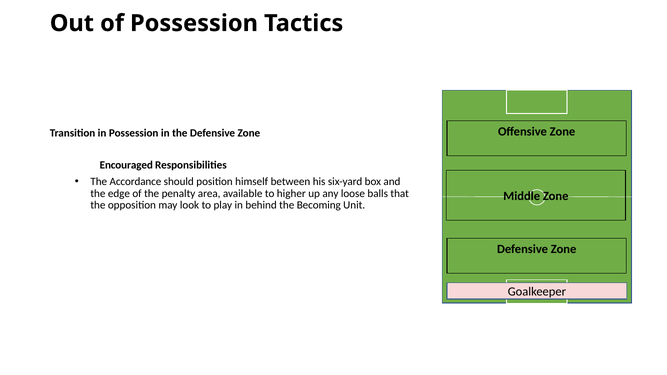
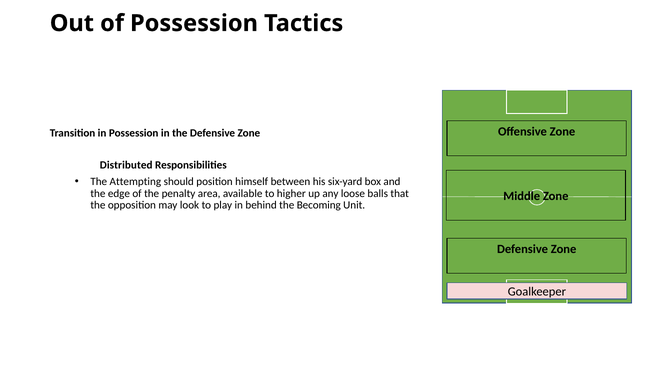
Encouraged: Encouraged -> Distributed
Accordance: Accordance -> Attempting
